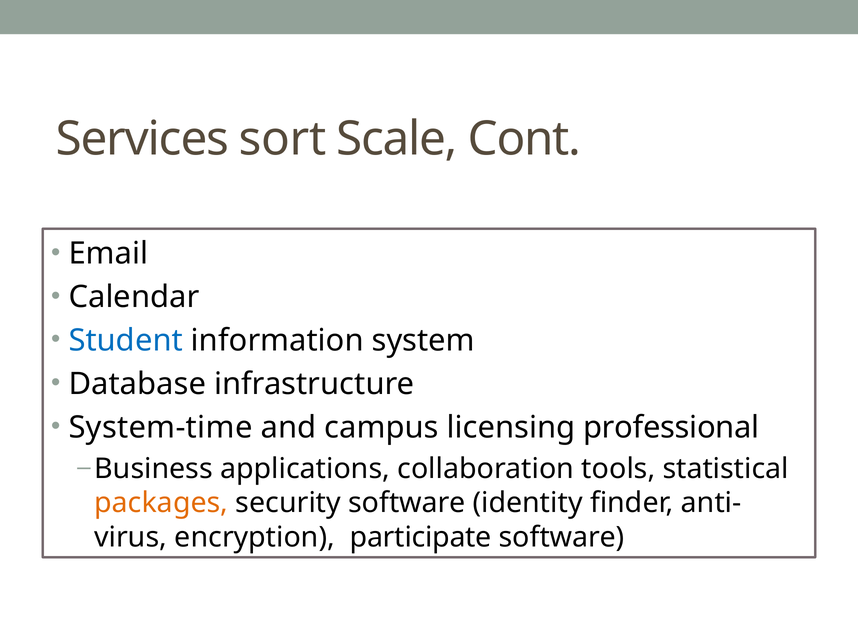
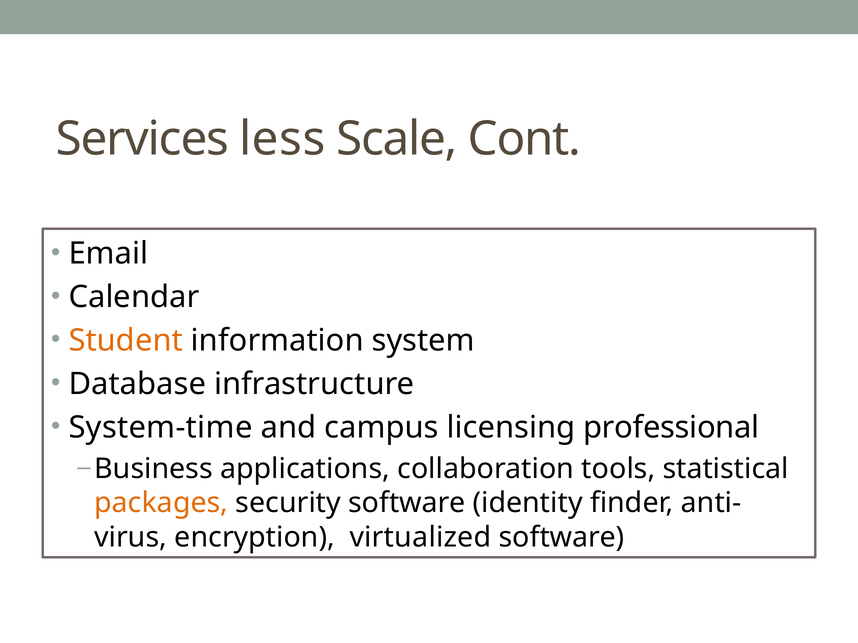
sort: sort -> less
Student colour: blue -> orange
participate: participate -> virtualized
